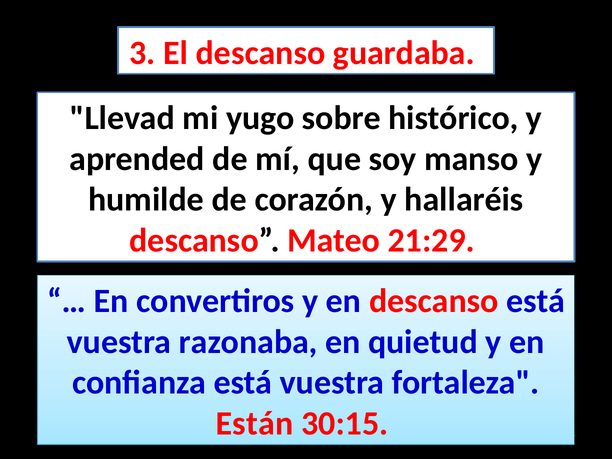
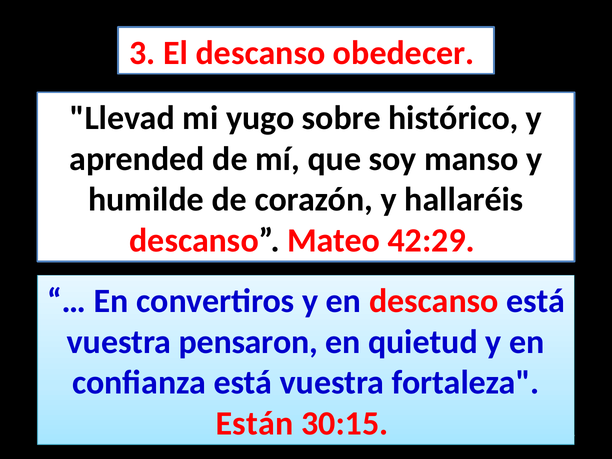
guardaba: guardaba -> obedecer
21:29: 21:29 -> 42:29
razonaba: razonaba -> pensaron
